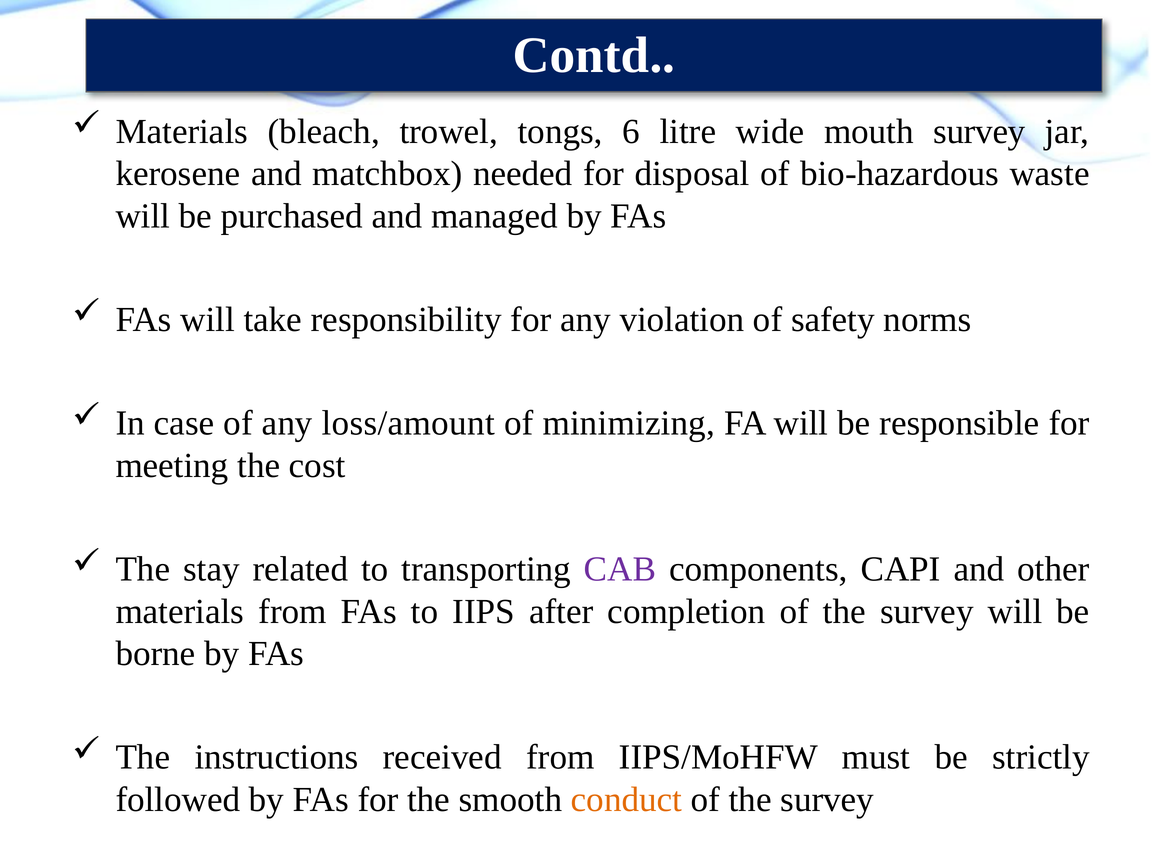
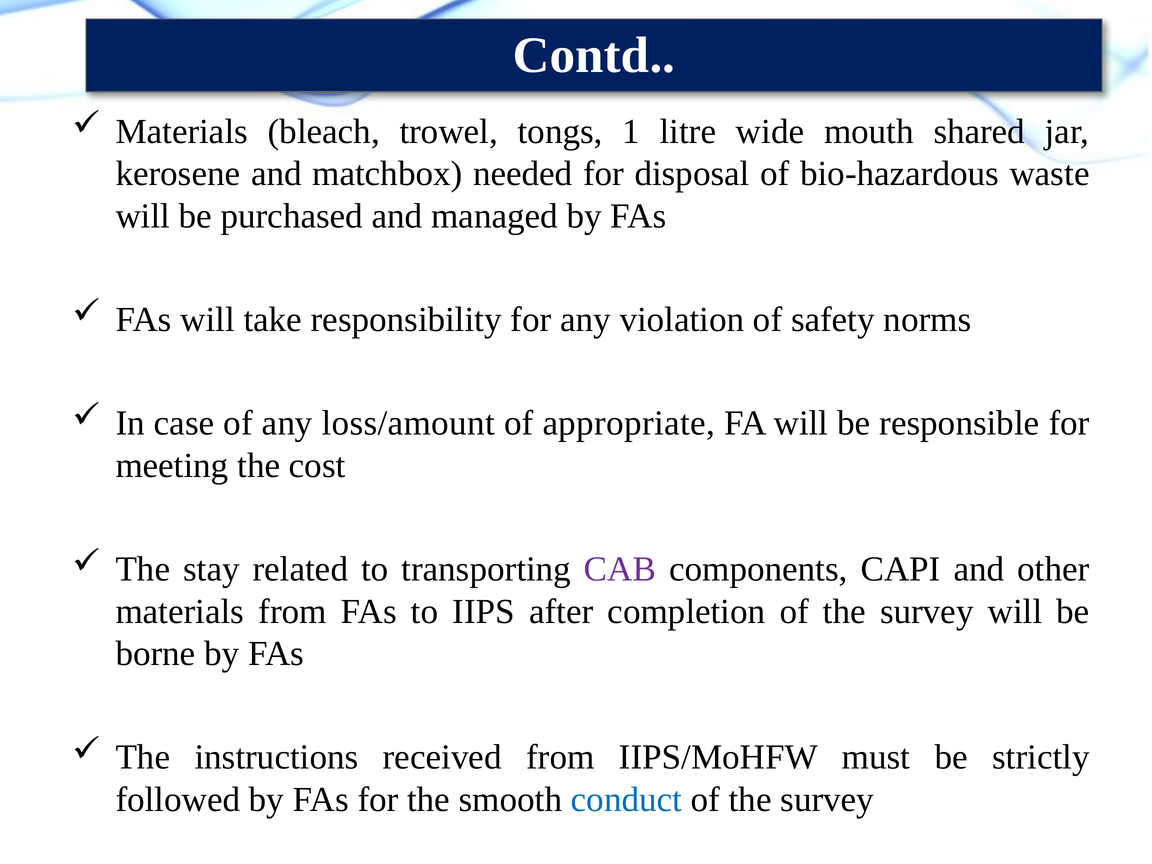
6: 6 -> 1
mouth survey: survey -> shared
minimizing: minimizing -> appropriate
conduct colour: orange -> blue
